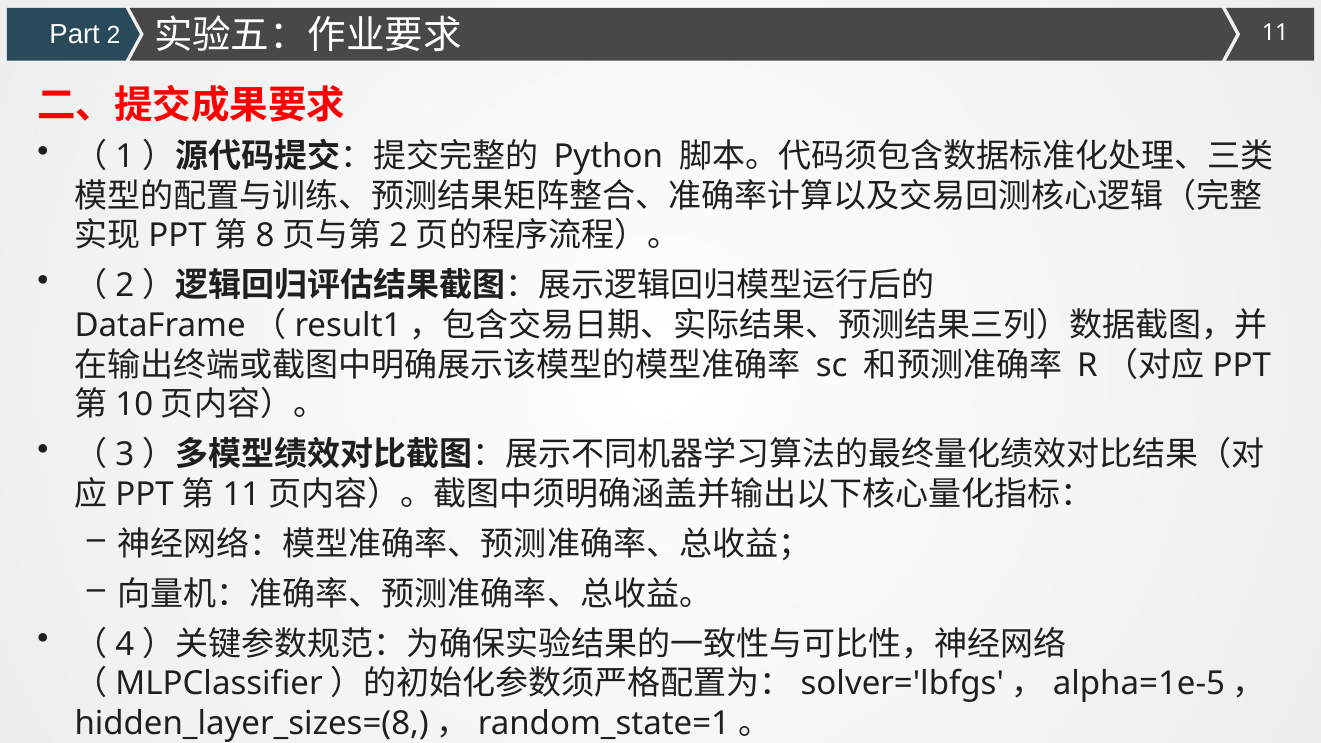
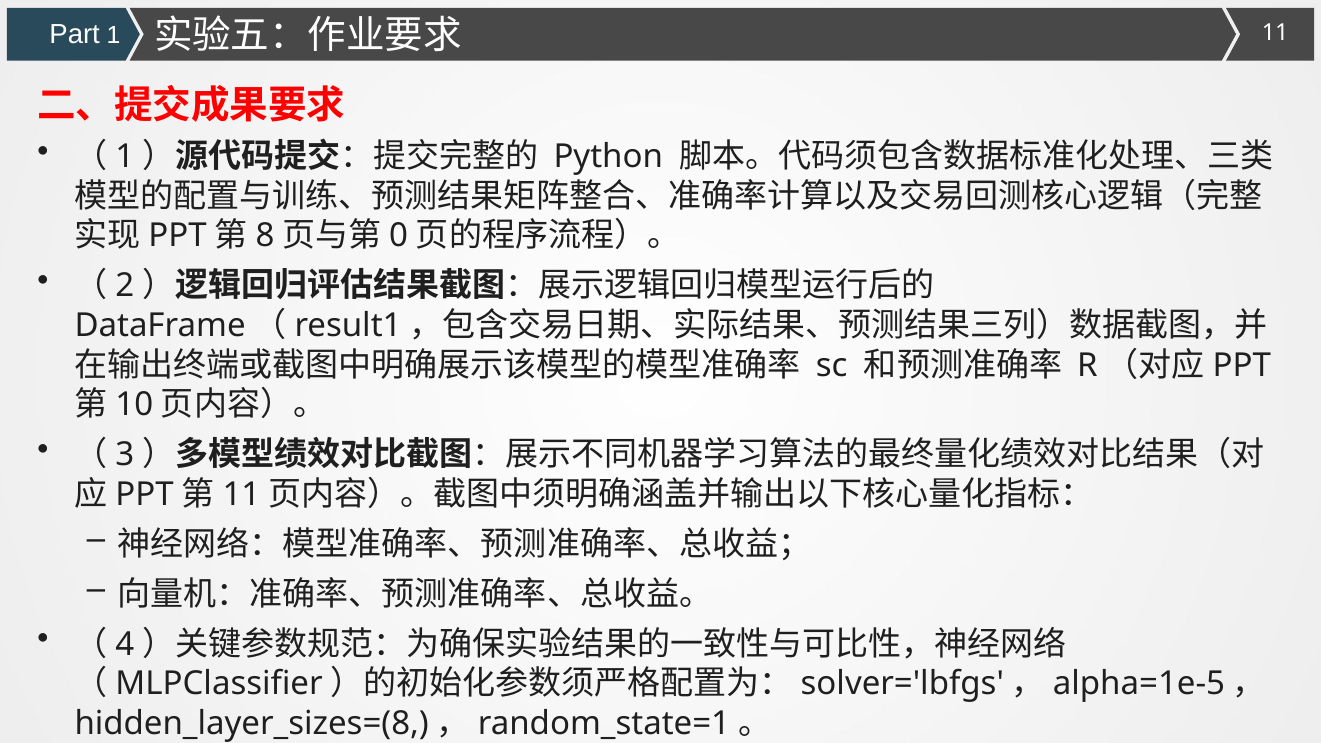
Part 2: 2 -> 1
2 at (399, 236): 2 -> 0
